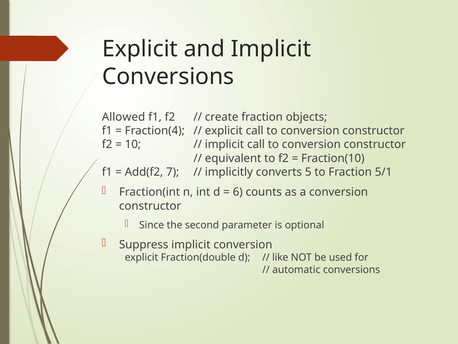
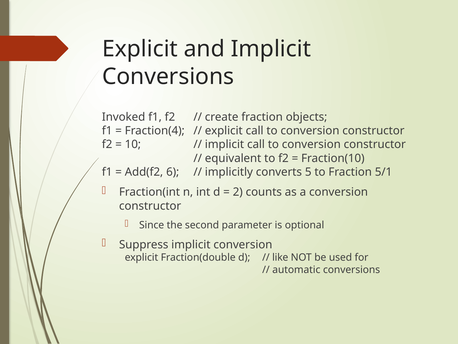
Allowed: Allowed -> Invoked
7: 7 -> 6
6: 6 -> 2
